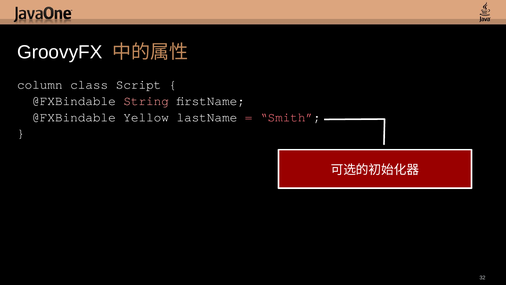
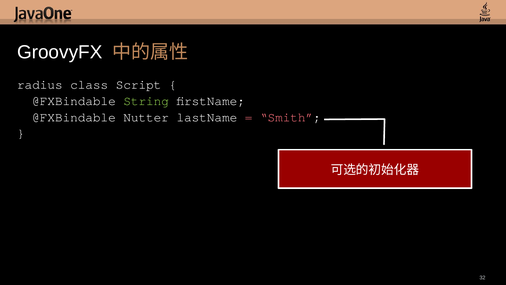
column: column -> radius
String colour: pink -> light green
Yellow: Yellow -> Nutter
